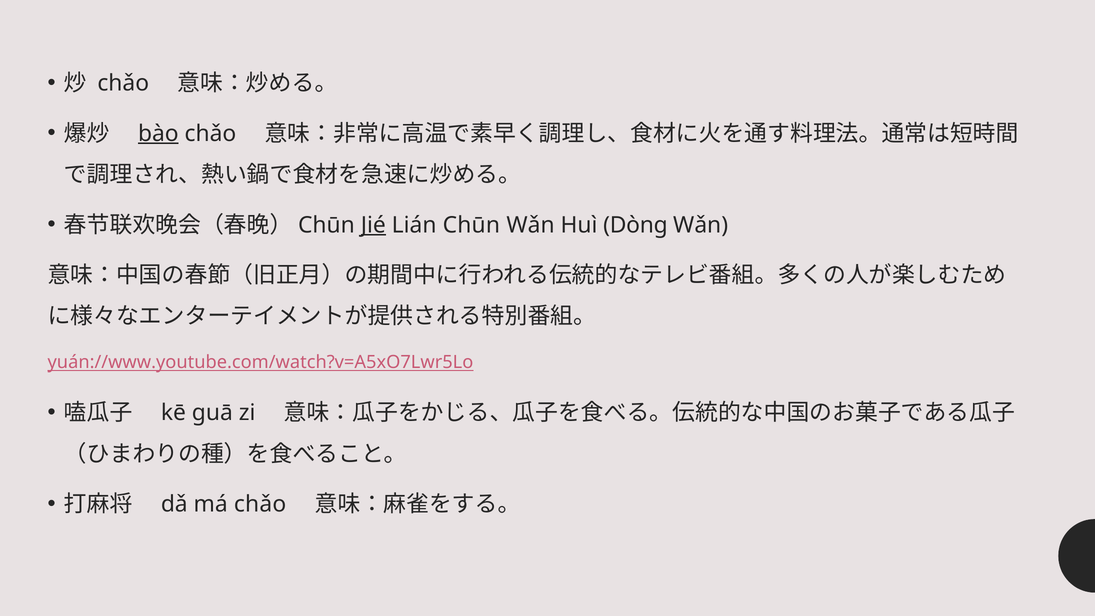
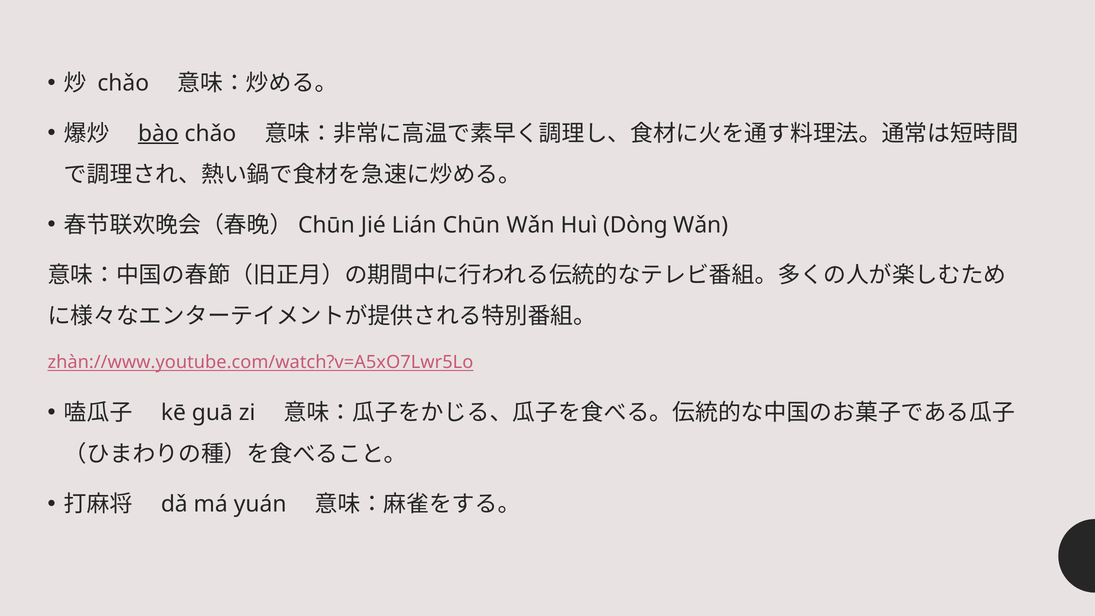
Jié underline: present -> none
yuán://www.youtube.com/watch?v=A5xO7Lwr5Lo: yuán://www.youtube.com/watch?v=A5xO7Lwr5Lo -> zhàn://www.youtube.com/watch?v=A5xO7Lwr5Lo
má chǎo: chǎo -> yuán
